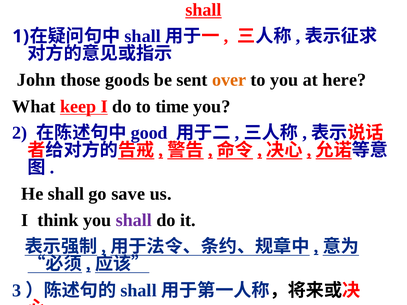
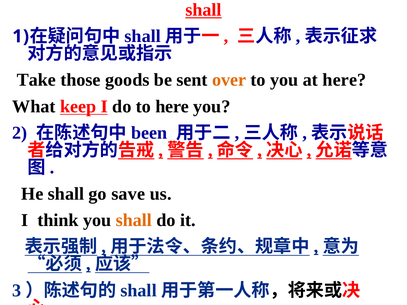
John: John -> Take
to time: time -> here
good: good -> been
shall at (134, 220) colour: purple -> orange
